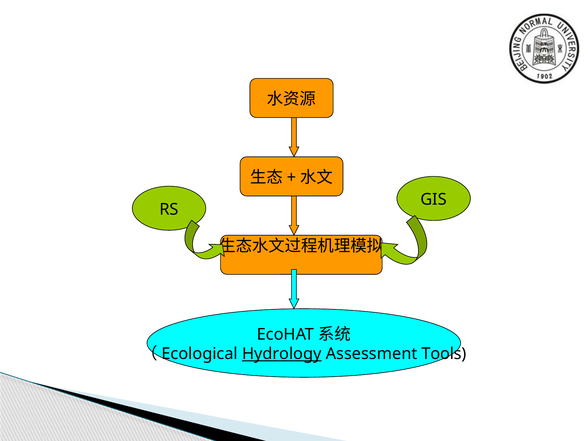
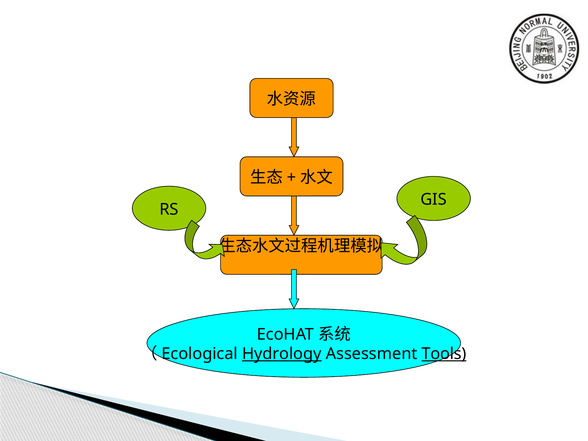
Tools underline: none -> present
